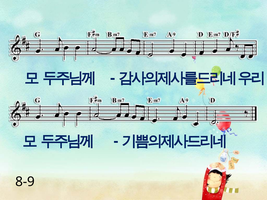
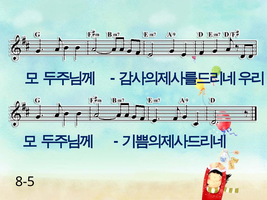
8-9: 8-9 -> 8-5
